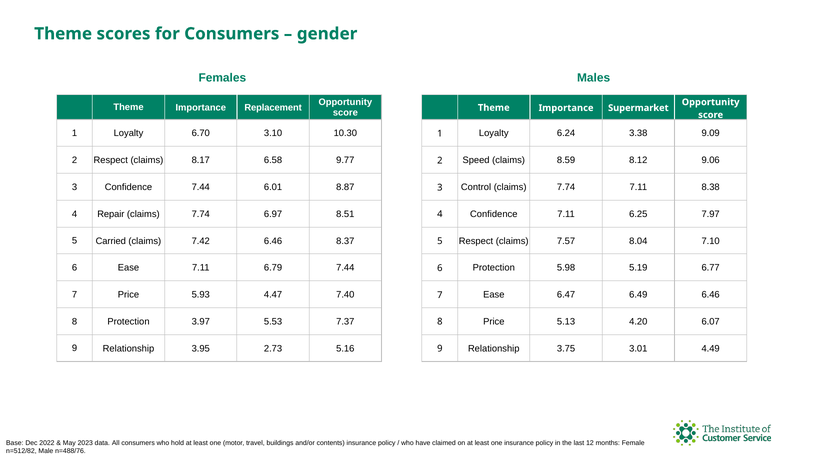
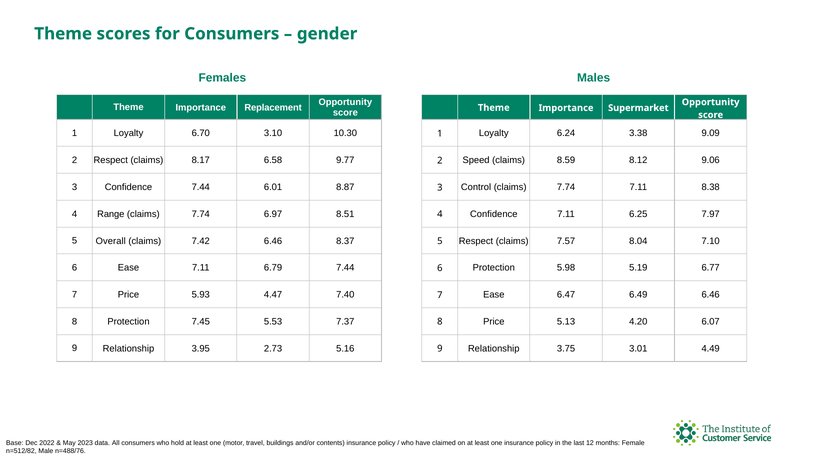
Repair: Repair -> Range
Carried: Carried -> Overall
3.97: 3.97 -> 7.45
